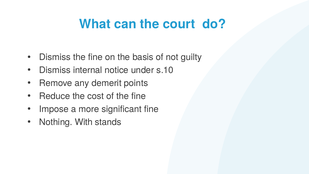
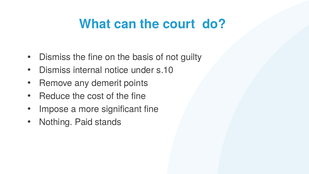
With: With -> Paid
